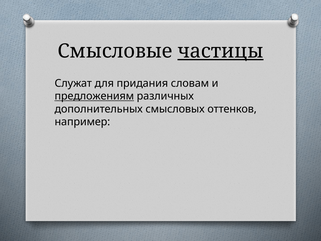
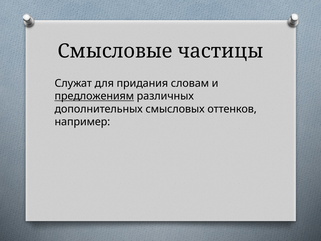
частицы underline: present -> none
